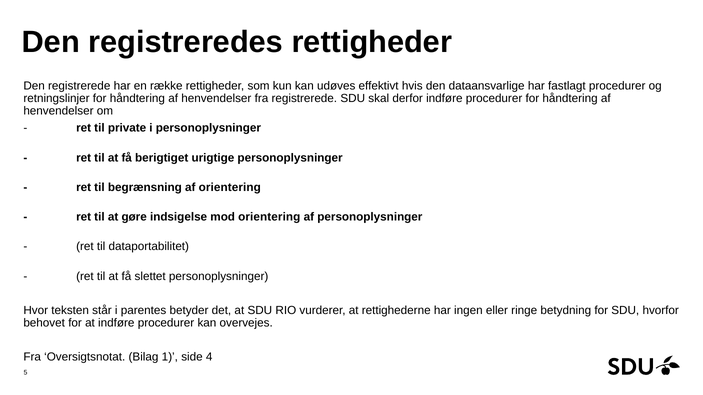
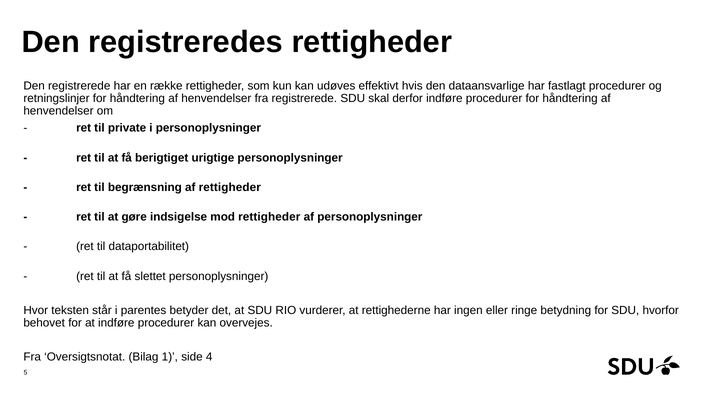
af orientering: orientering -> rettigheder
mod orientering: orientering -> rettigheder
